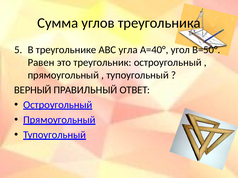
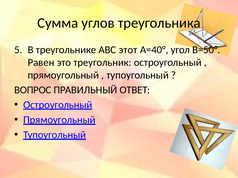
угла: угла -> этот
ВЕРНЫЙ: ВЕРНЫЙ -> ВОПРОС
